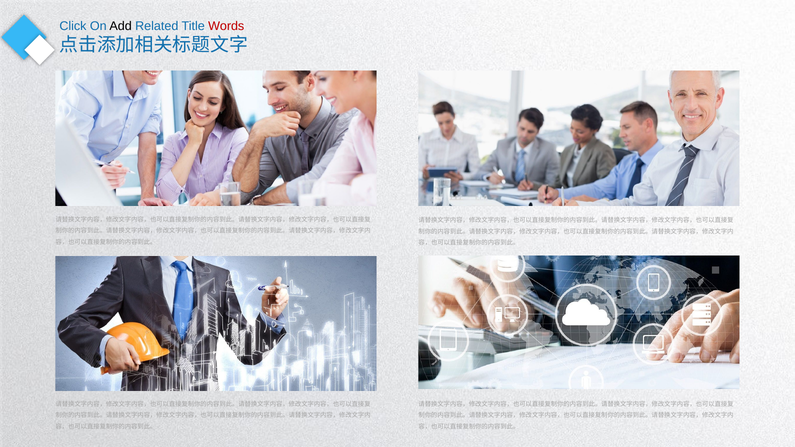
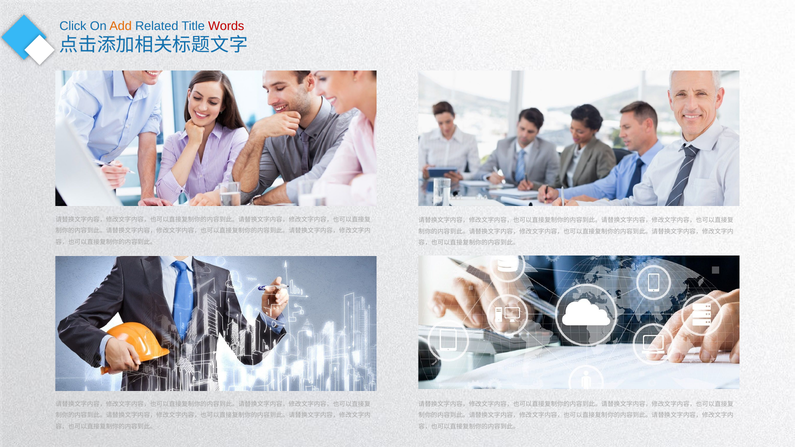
Add colour: black -> orange
